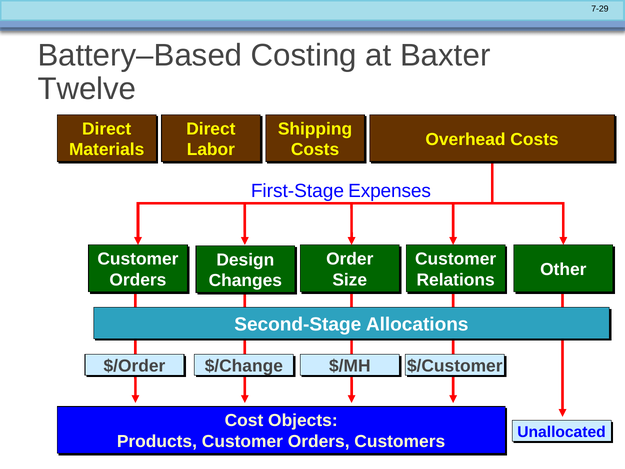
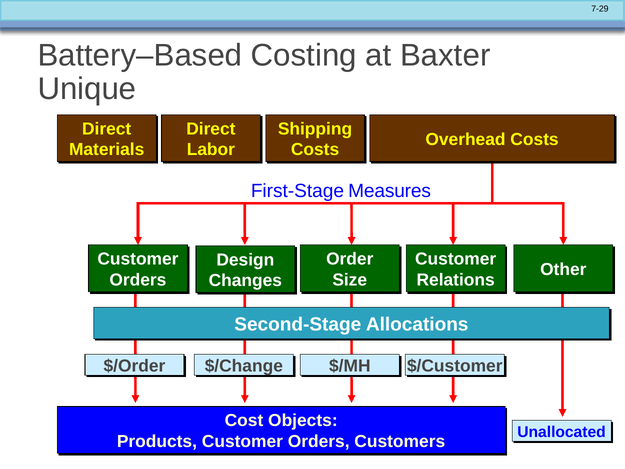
Twelve: Twelve -> Unique
Expenses: Expenses -> Measures
